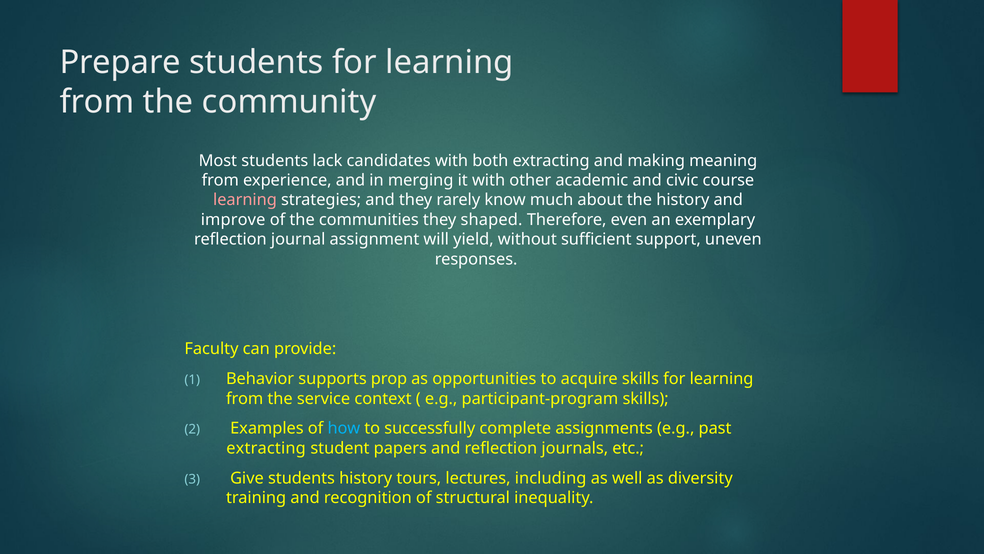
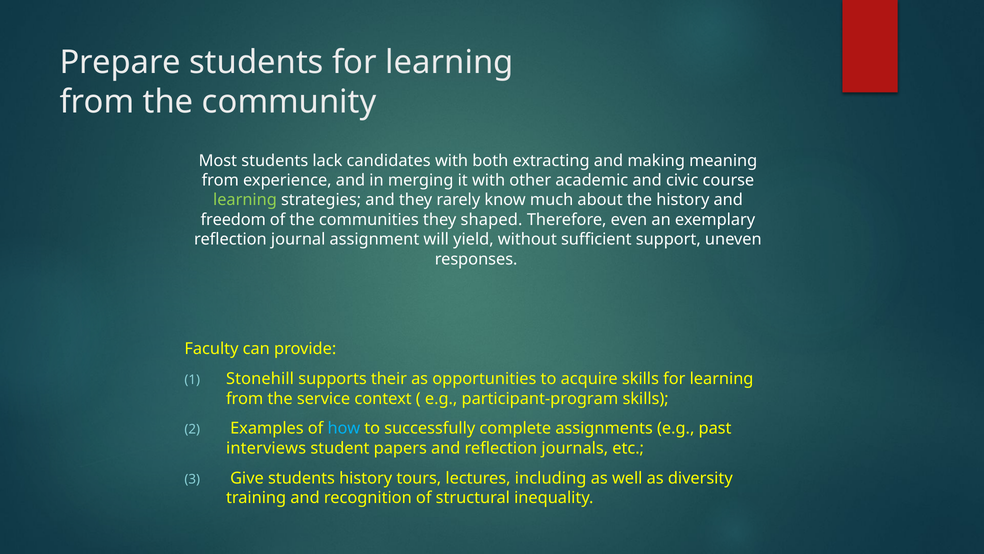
learning at (245, 200) colour: pink -> light green
improve: improve -> freedom
Behavior: Behavior -> Stonehill
prop: prop -> their
extracting at (266, 448): extracting -> interviews
